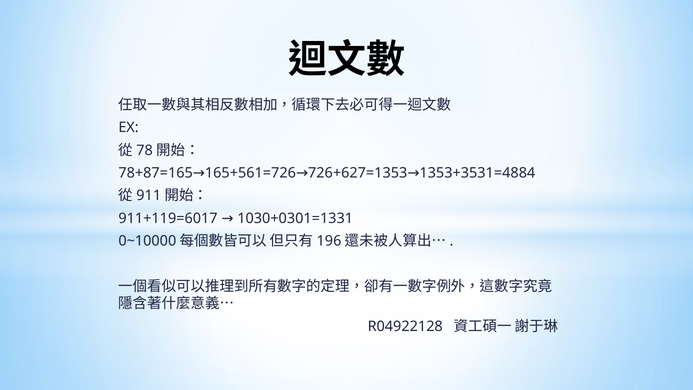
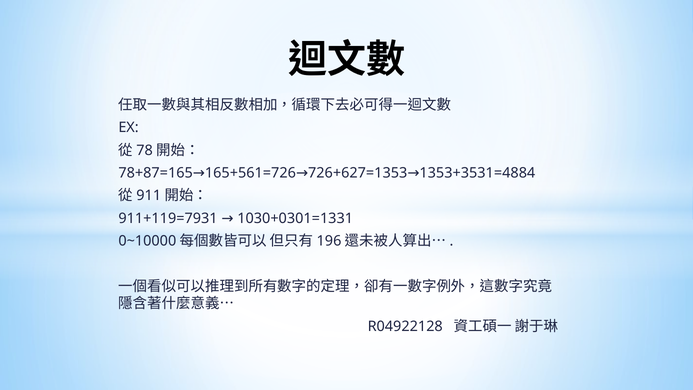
911+119=6017: 911+119=6017 -> 911+119=7931
